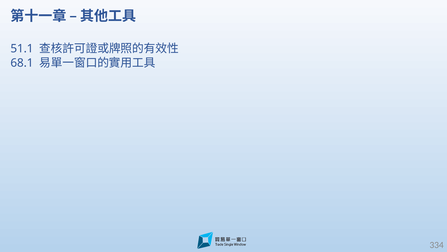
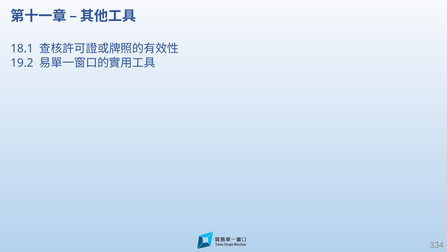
51.1: 51.1 -> 18.1
68.1: 68.1 -> 19.2
